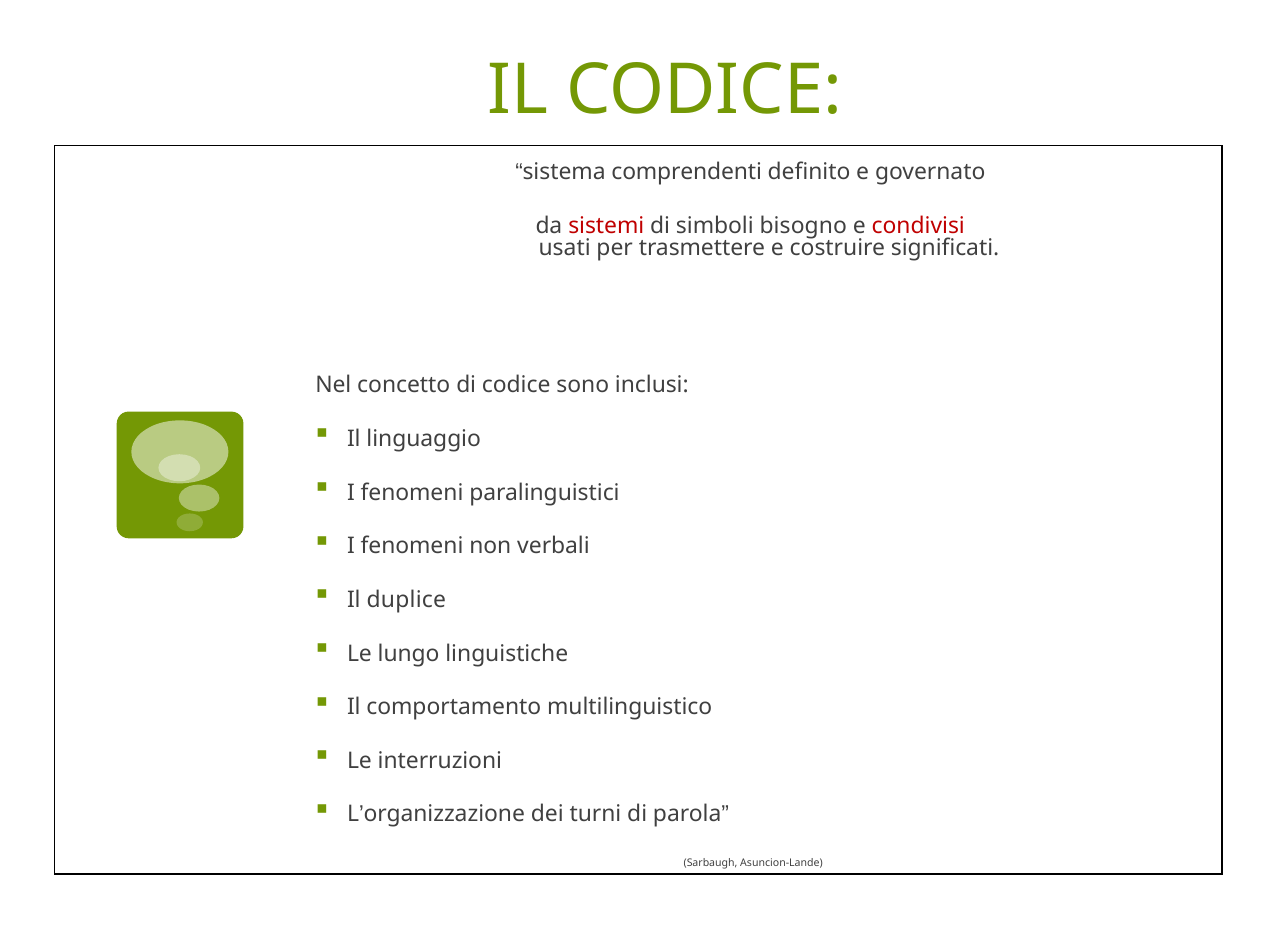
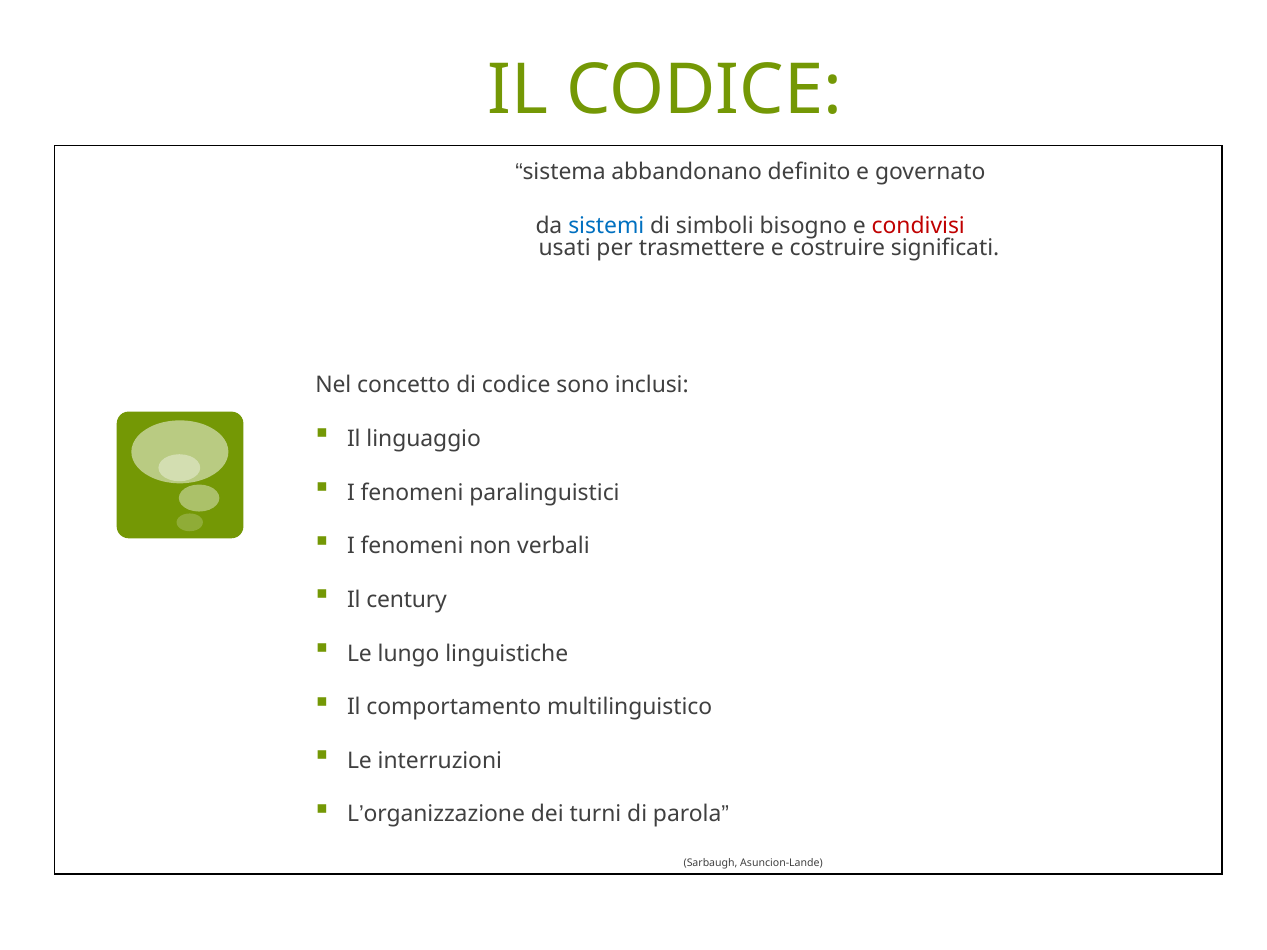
comprendenti: comprendenti -> abbandonano
sistemi colour: red -> blue
duplice: duplice -> century
